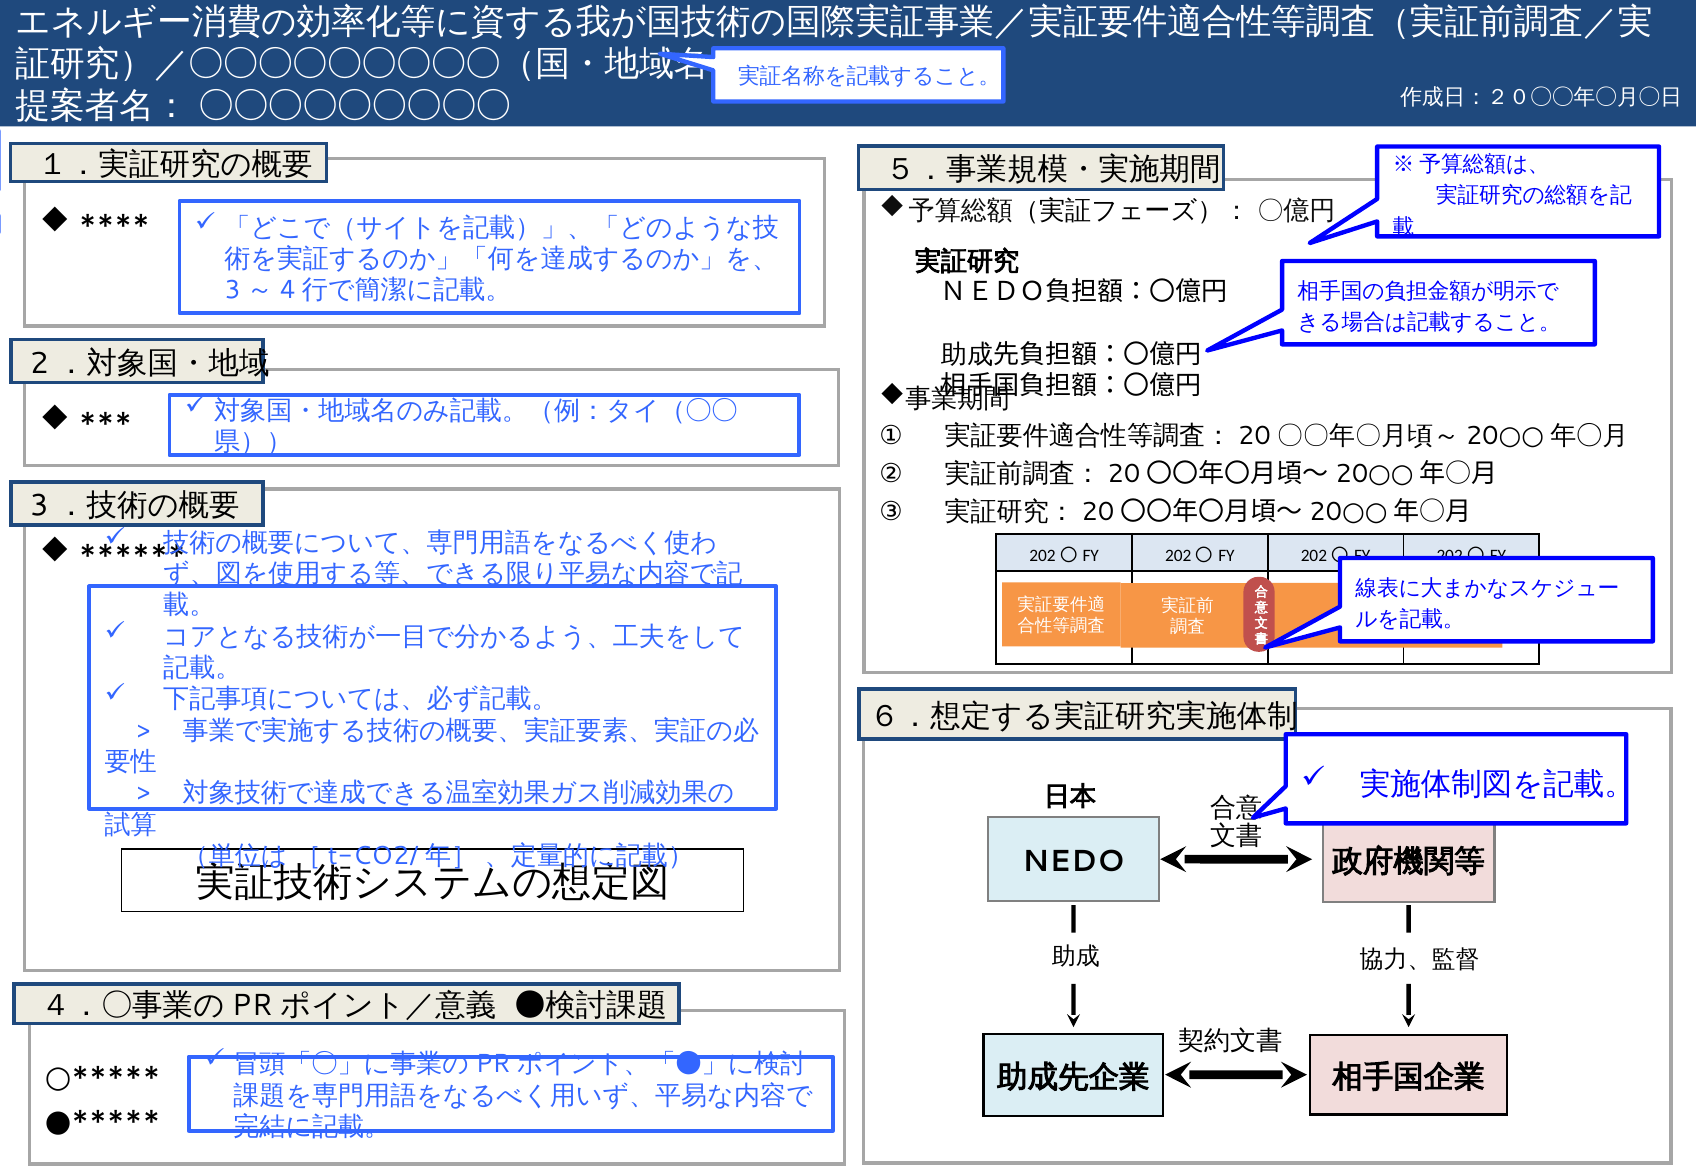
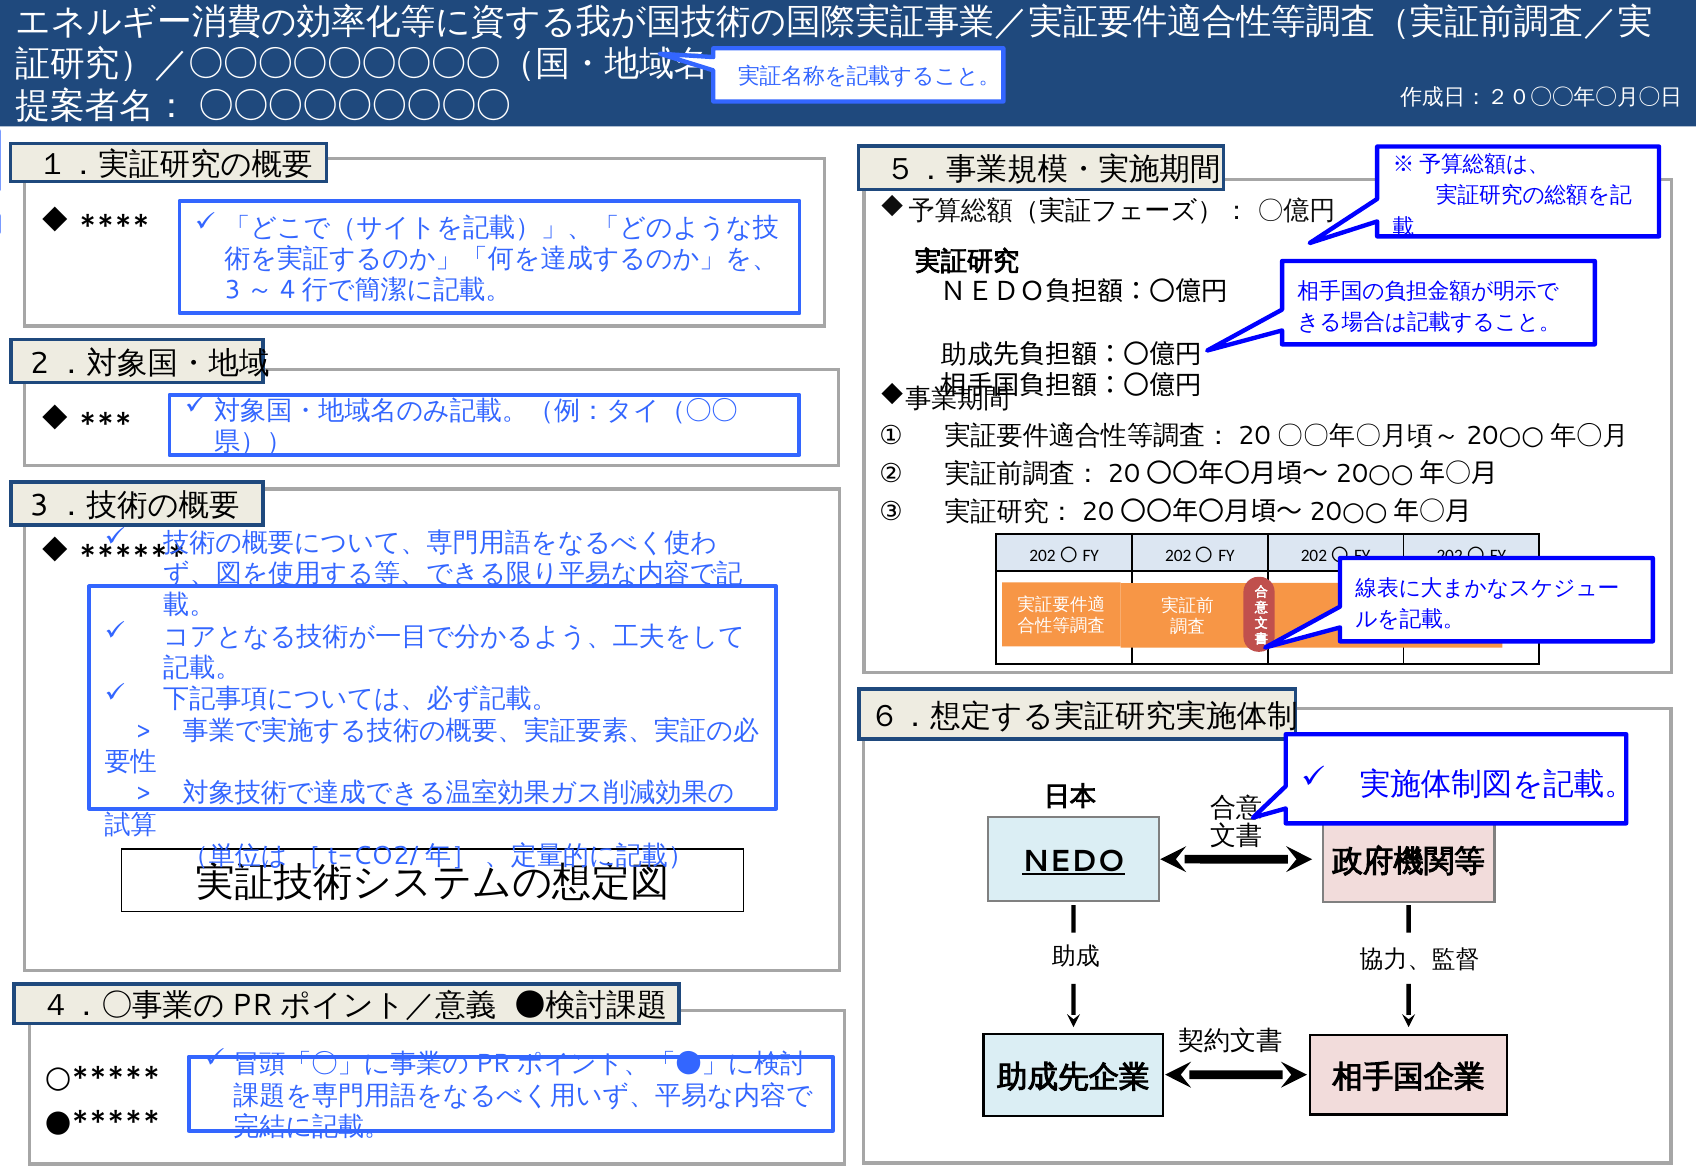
NEDO underline: none -> present
